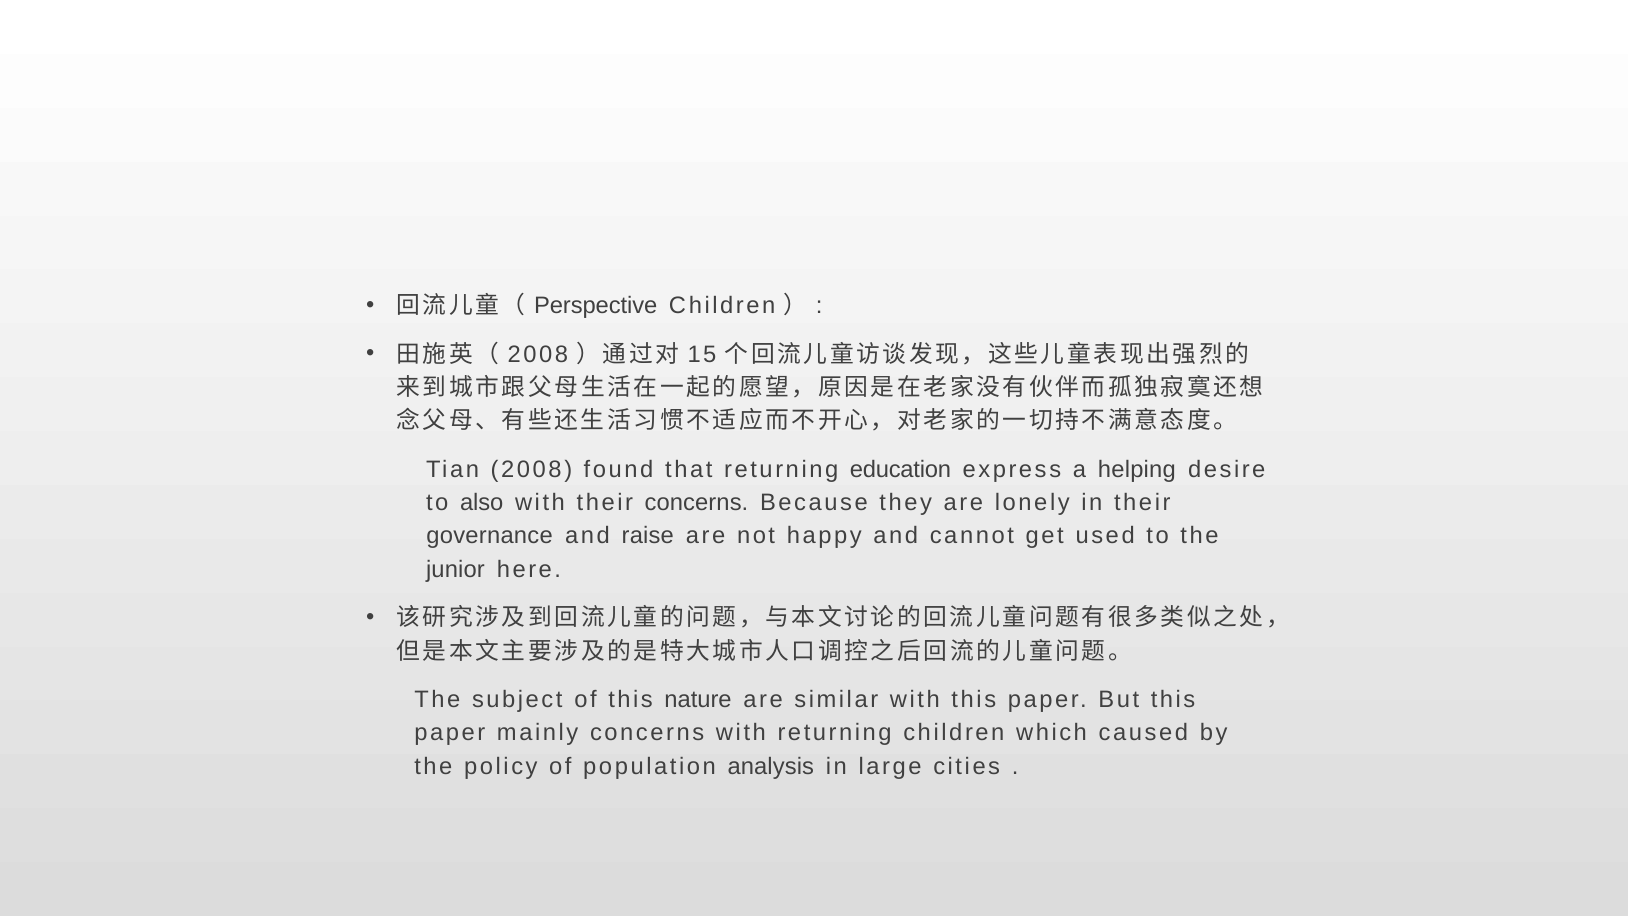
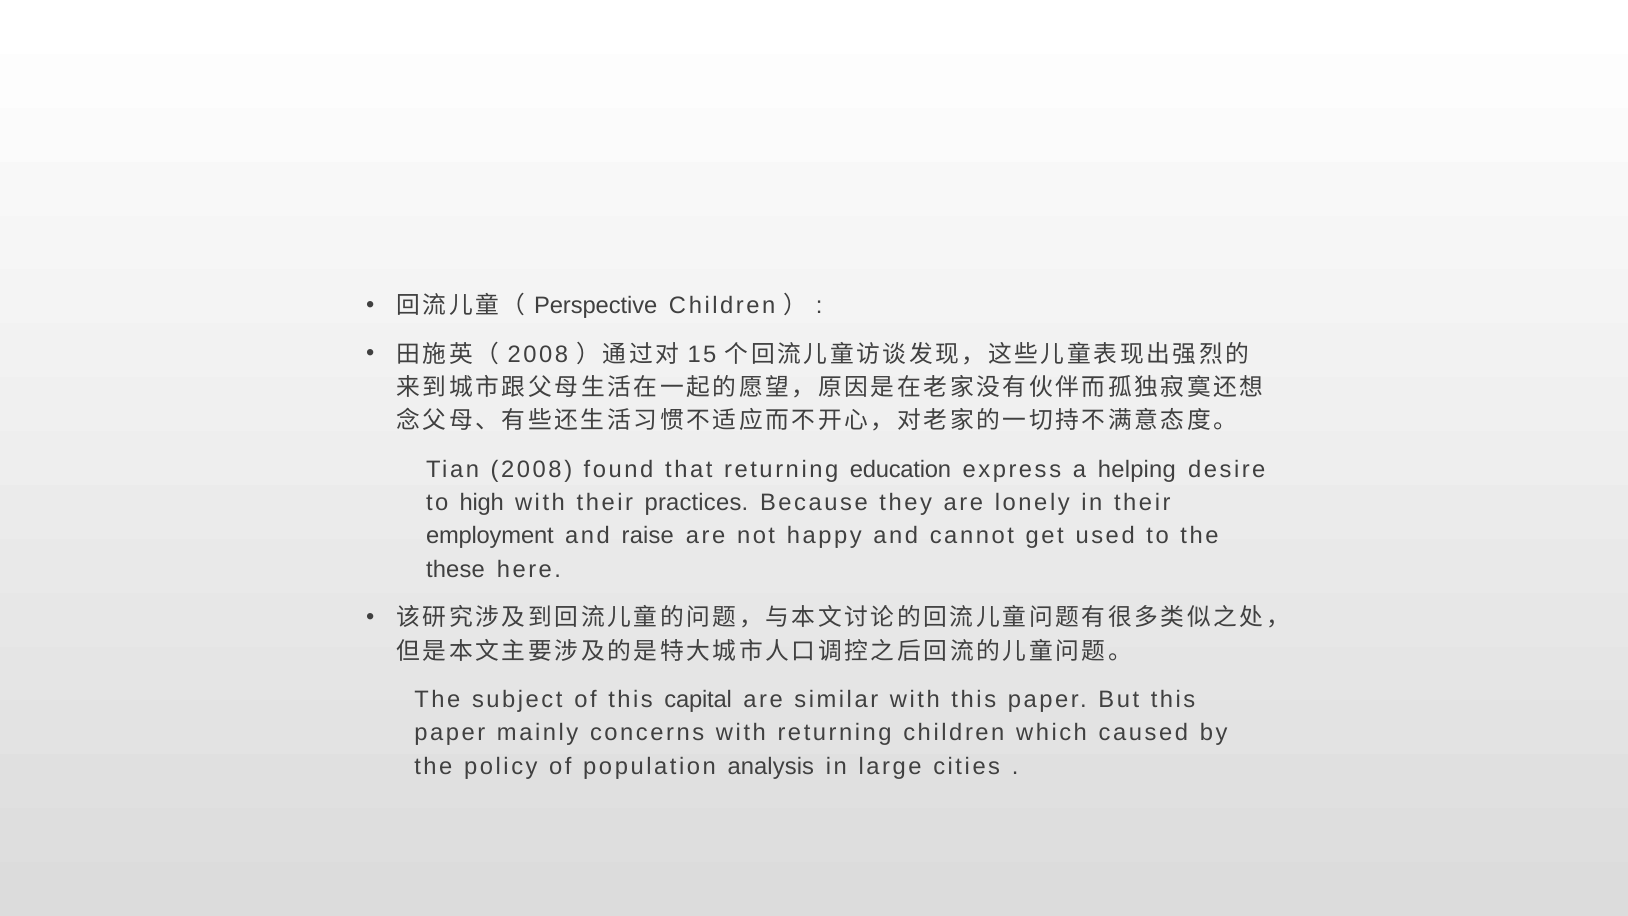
also: also -> high
their concerns: concerns -> practices
governance: governance -> employment
junior: junior -> these
nature: nature -> capital
